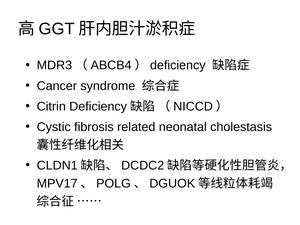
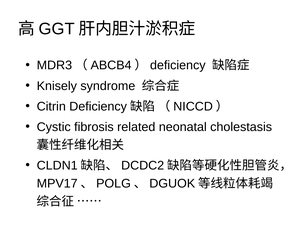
Cancer: Cancer -> Knisely
